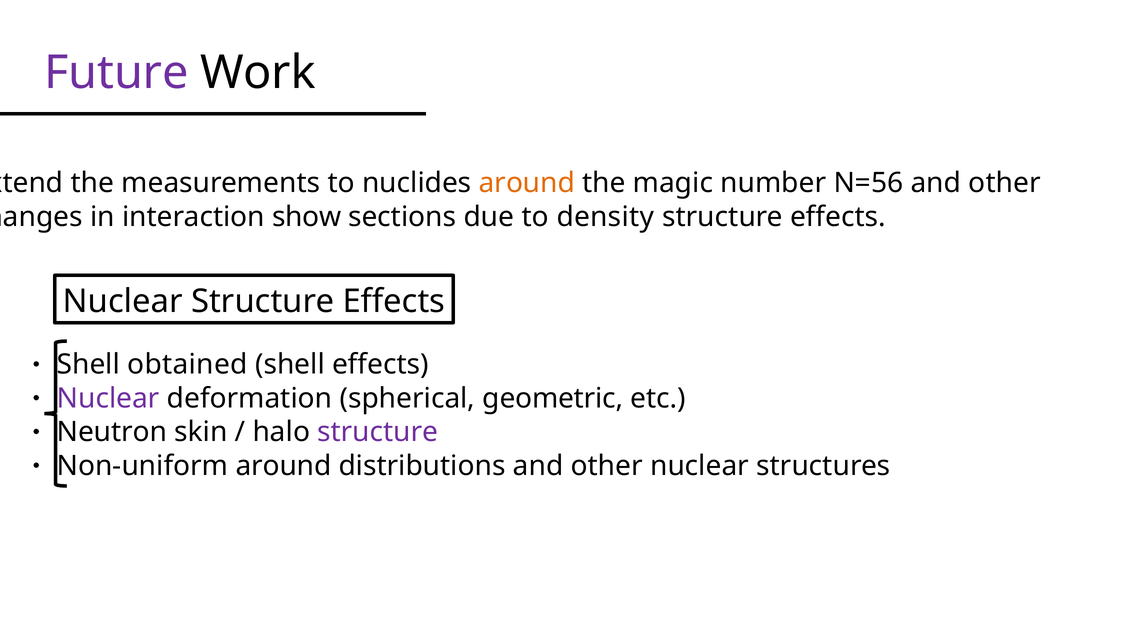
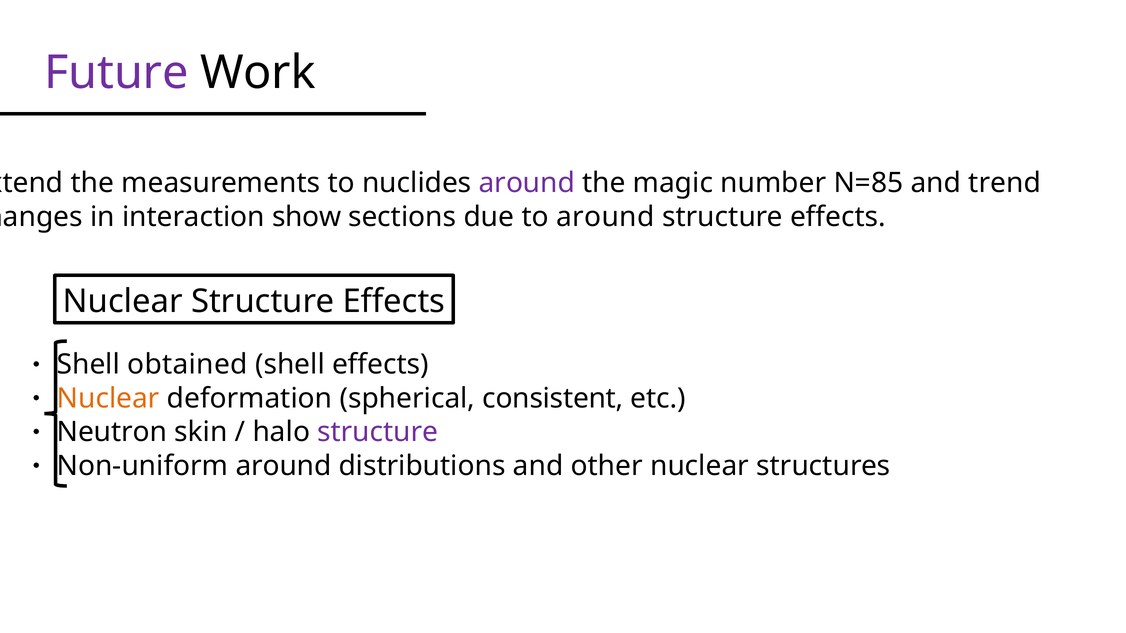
around at (527, 183) colour: orange -> purple
N=56: N=56 -> N=85
other at (1005, 183): other -> trend
to density: density -> around
Nuclear at (108, 399) colour: purple -> orange
geometric: geometric -> consistent
